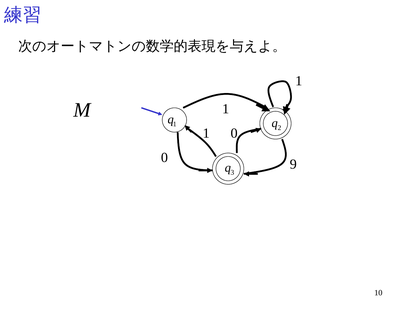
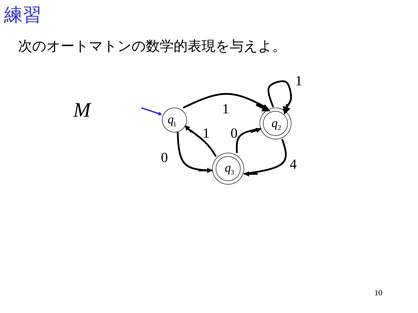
9: 9 -> 4
